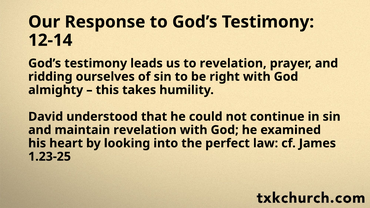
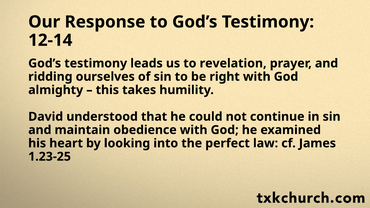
maintain revelation: revelation -> obedience
